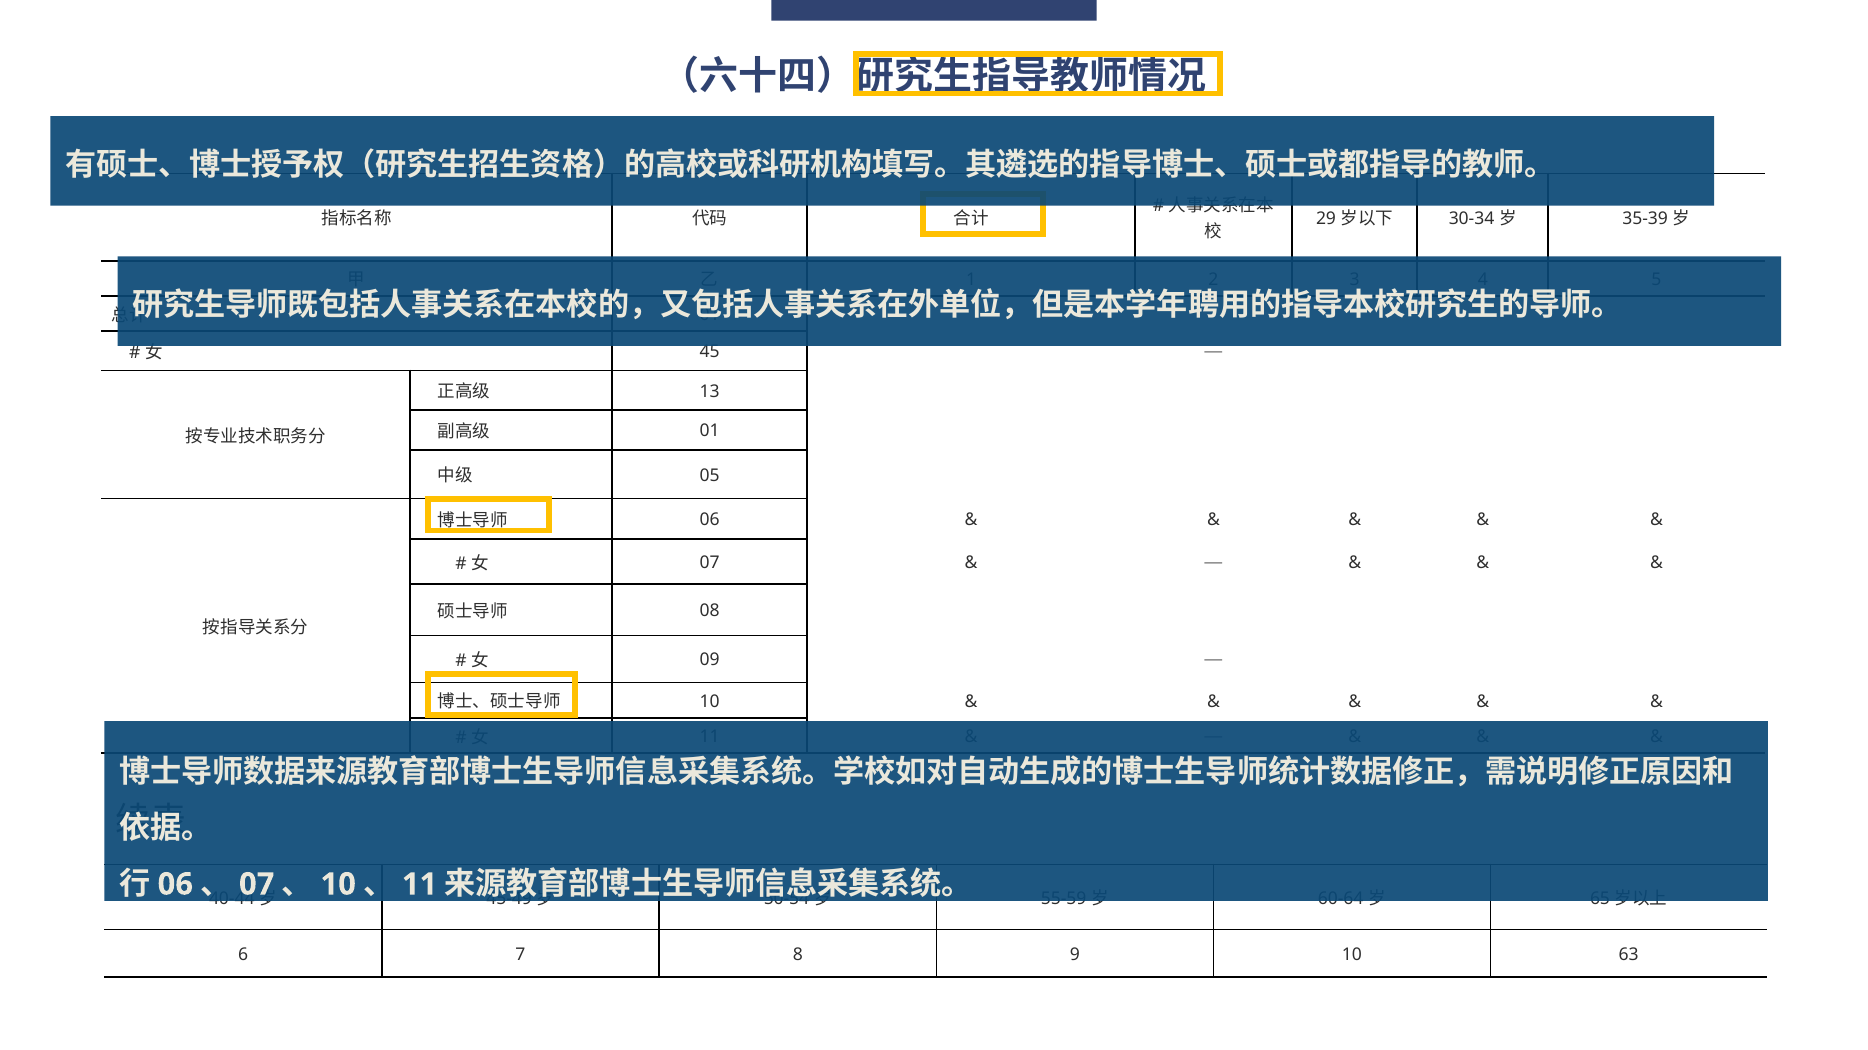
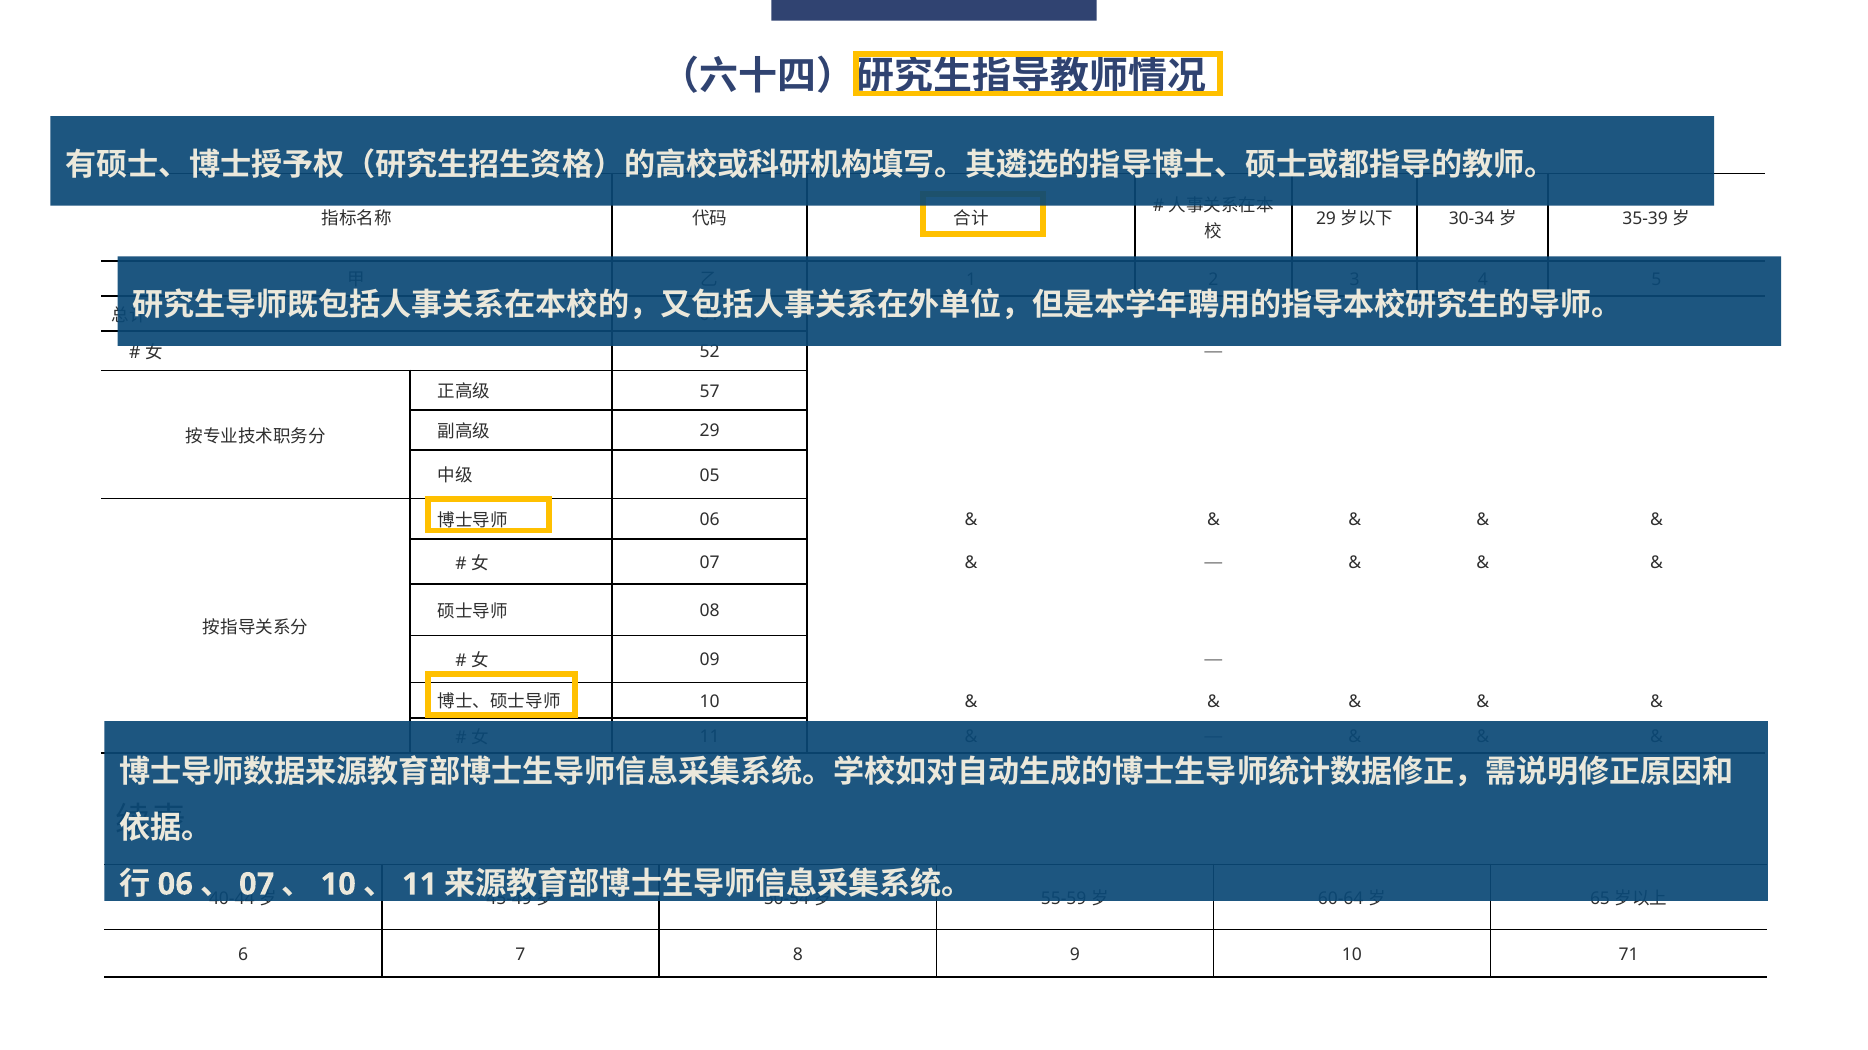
45: 45 -> 52
13: 13 -> 57
01 at (710, 431): 01 -> 29
63: 63 -> 71
